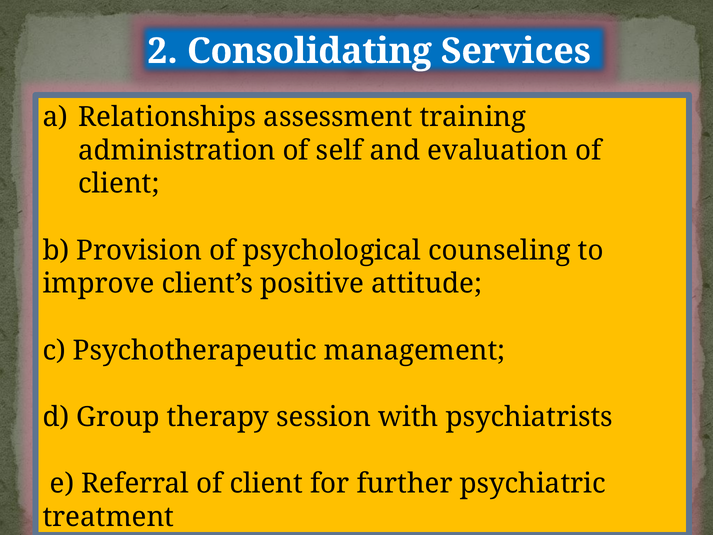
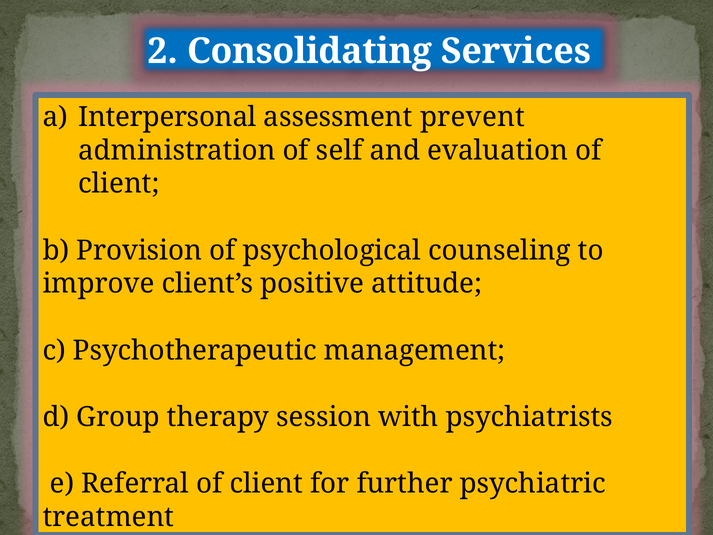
Relationships: Relationships -> Interpersonal
training: training -> prevent
